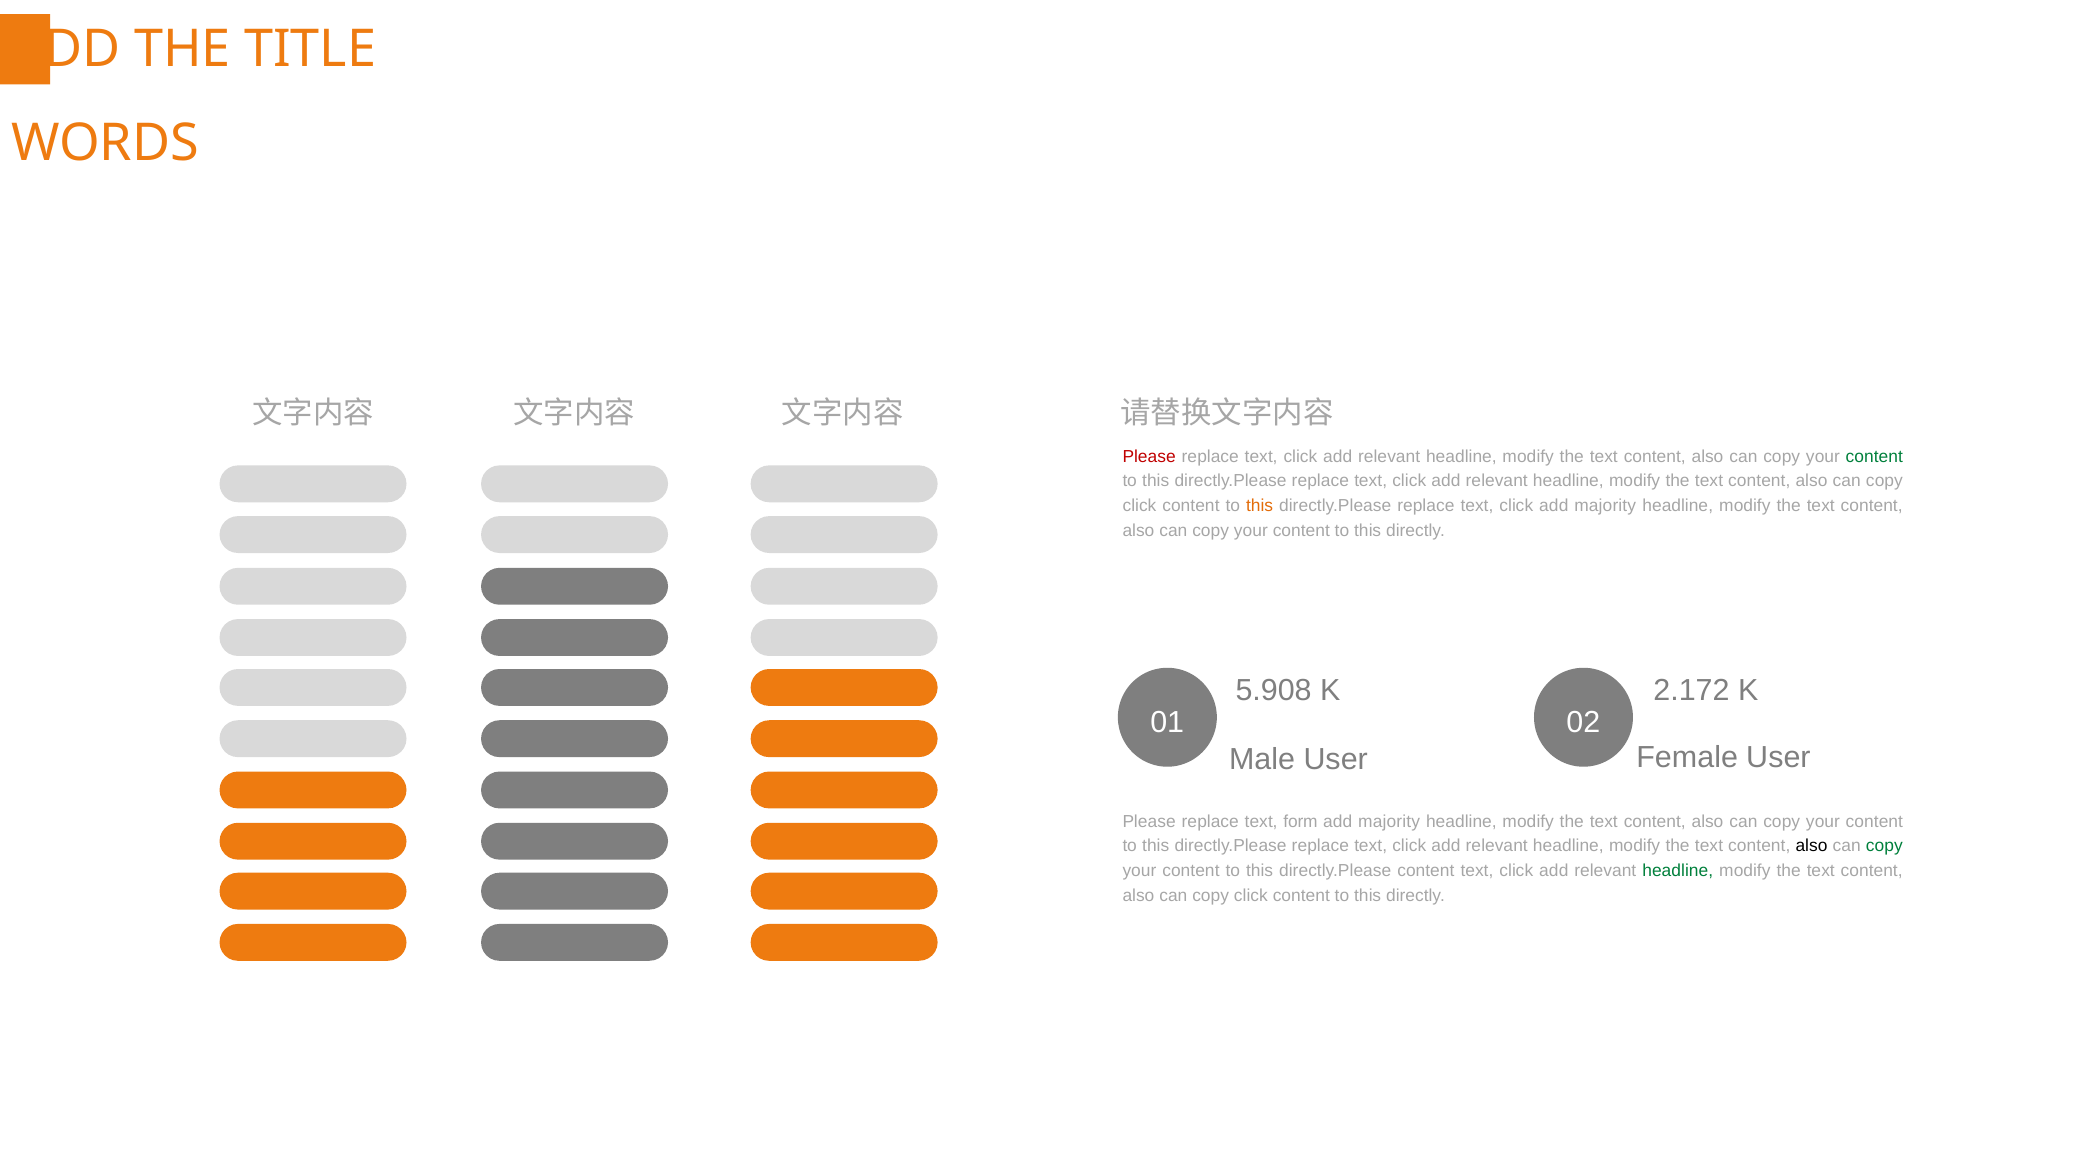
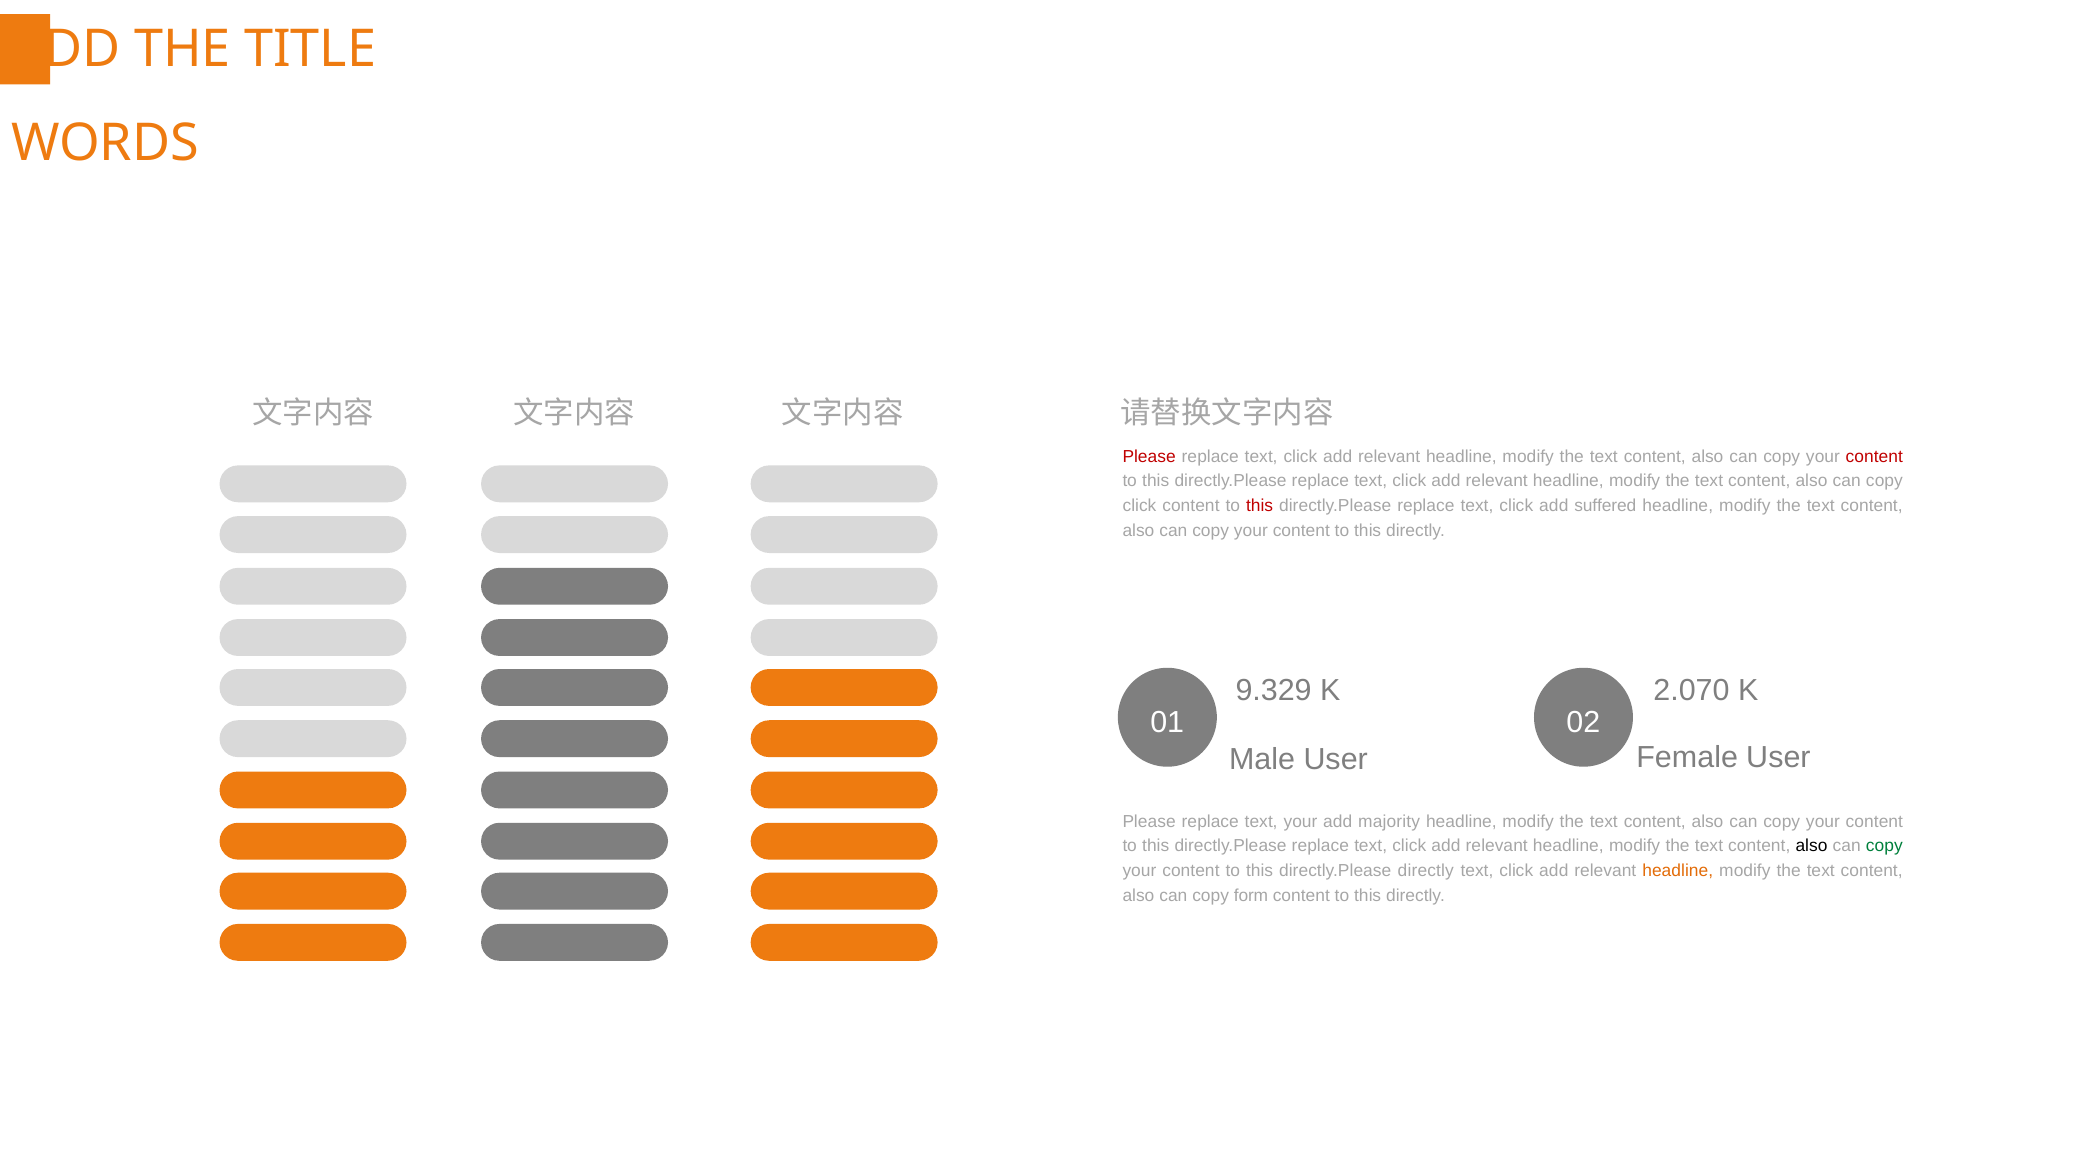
content at (1874, 456) colour: green -> red
this at (1260, 506) colour: orange -> red
click add majority: majority -> suffered
5.908: 5.908 -> 9.329
2.172: 2.172 -> 2.070
text form: form -> your
directly.Please content: content -> directly
headline at (1678, 871) colour: green -> orange
click at (1251, 896): click -> form
